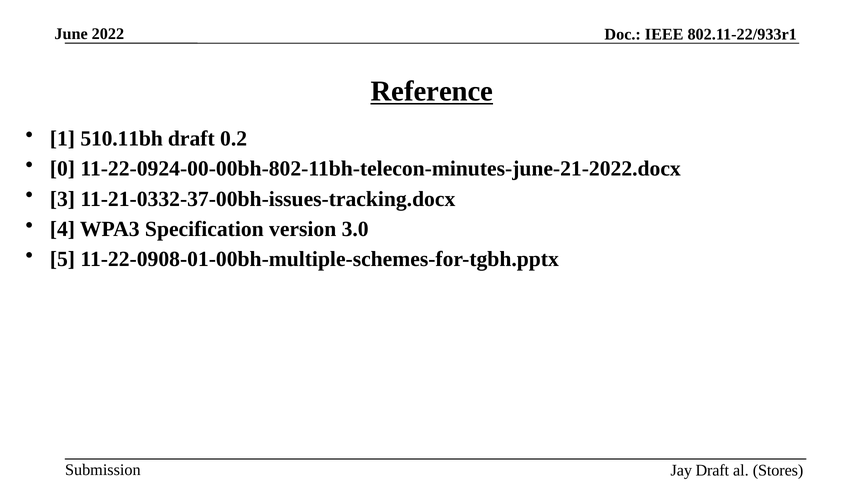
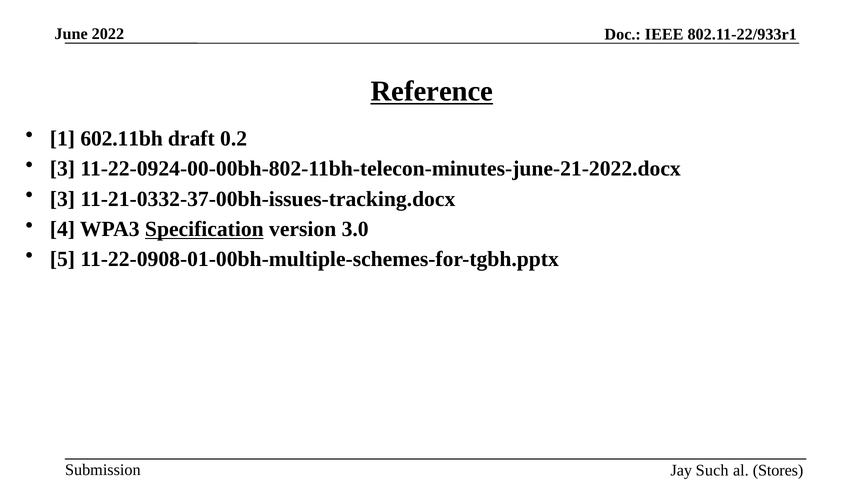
510.11bh: 510.11bh -> 602.11bh
0 at (62, 169): 0 -> 3
Specification underline: none -> present
Jay Draft: Draft -> Such
